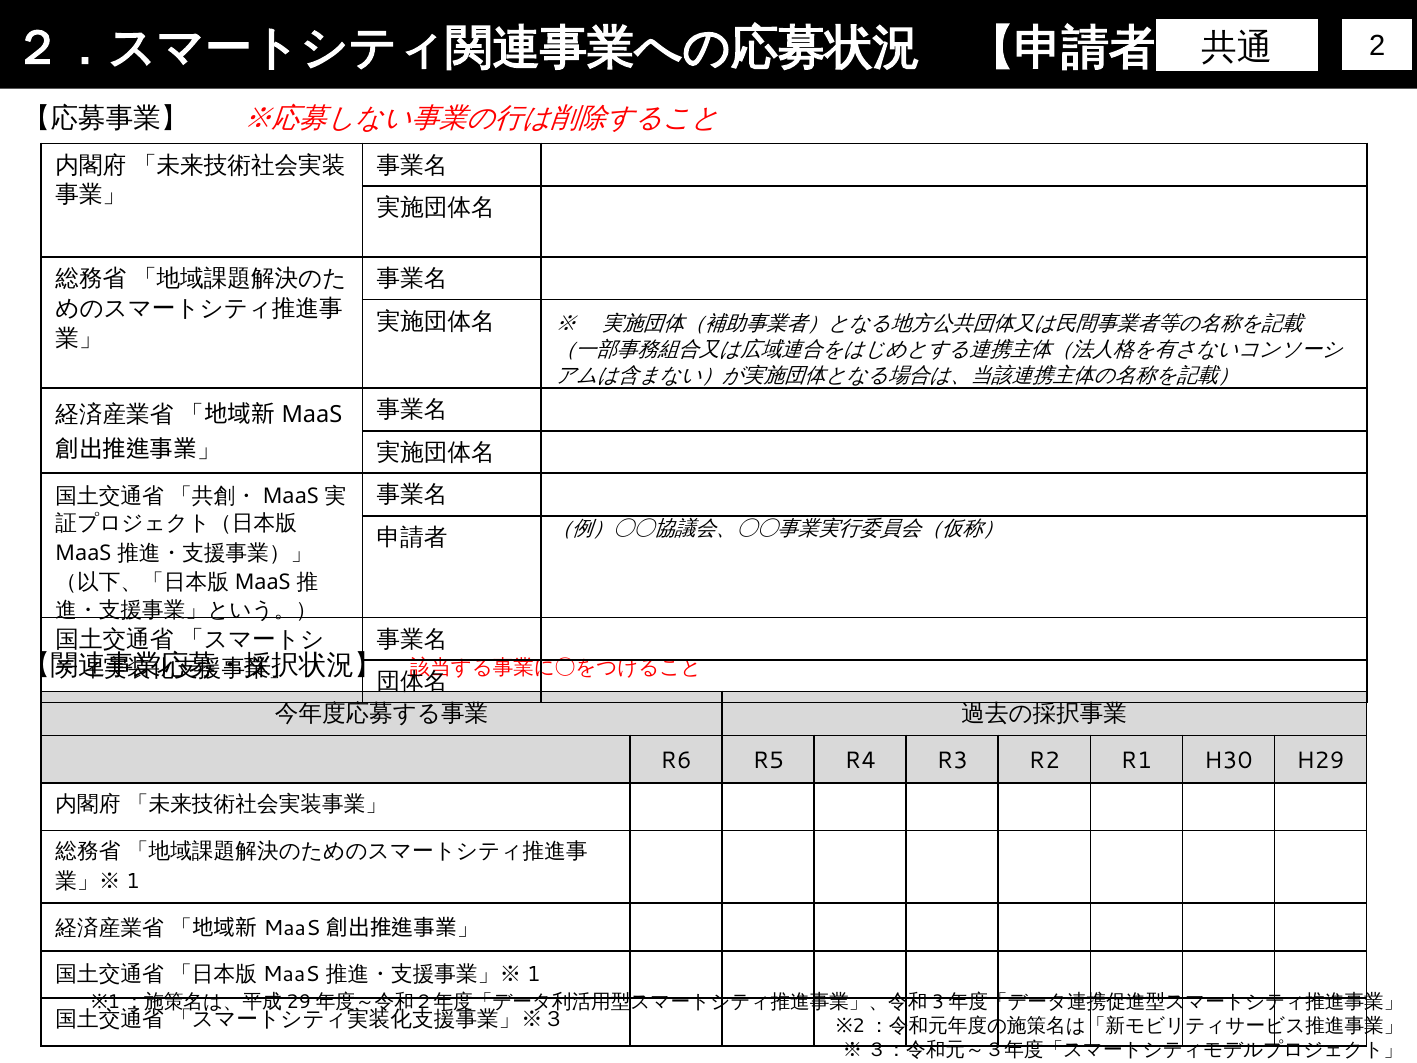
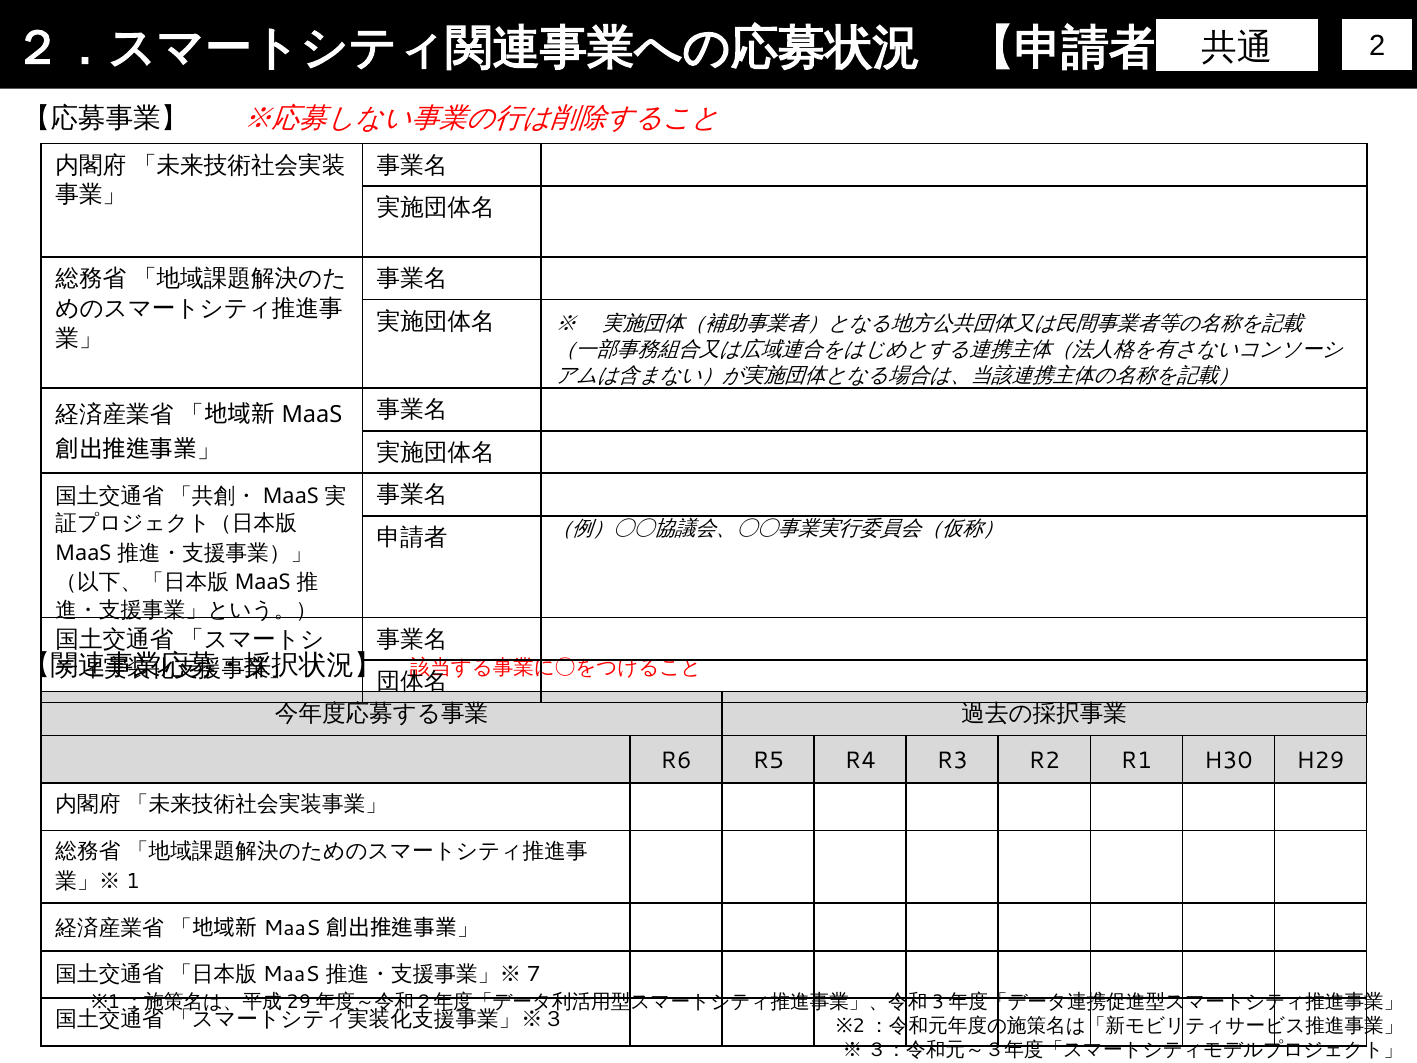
1 at (534, 974): 1 -> 7
